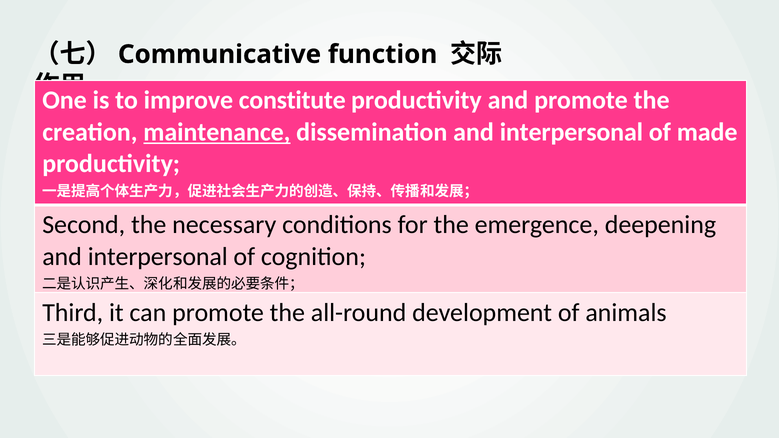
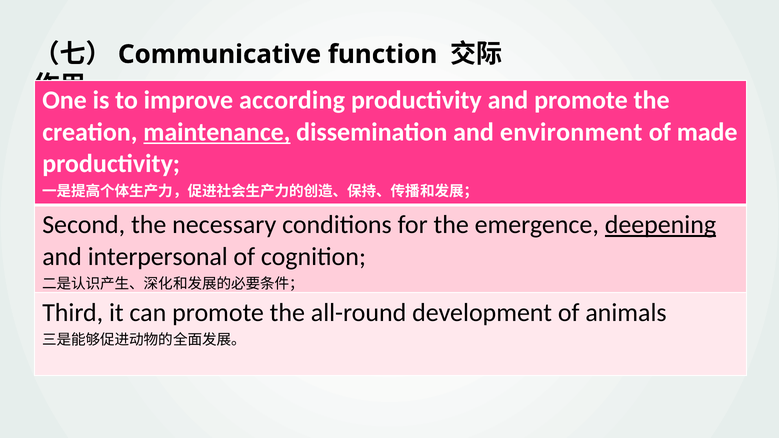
constitute: constitute -> according
dissemination and interpersonal: interpersonal -> environment
deepening underline: none -> present
